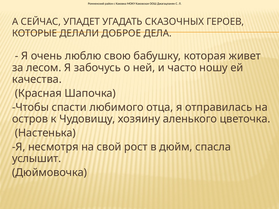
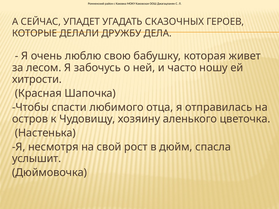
ДОБРОЕ: ДОБРОЕ -> ДРУЖБУ
качества: качества -> хитрости
